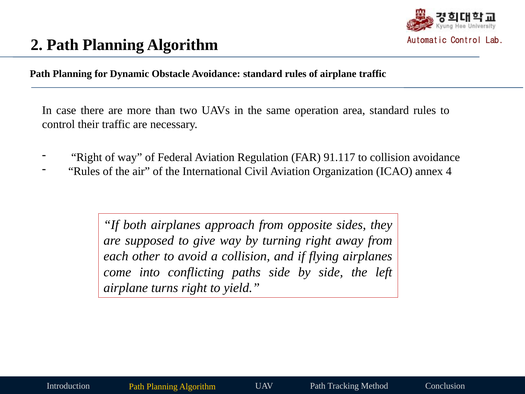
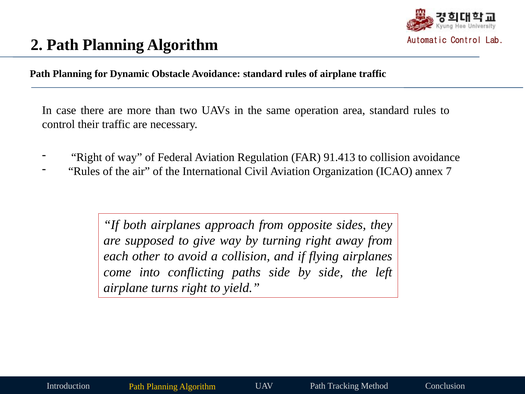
91.117: 91.117 -> 91.413
4: 4 -> 7
